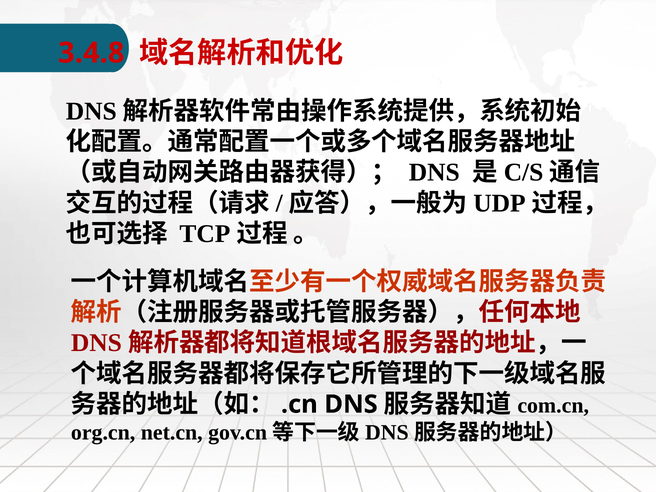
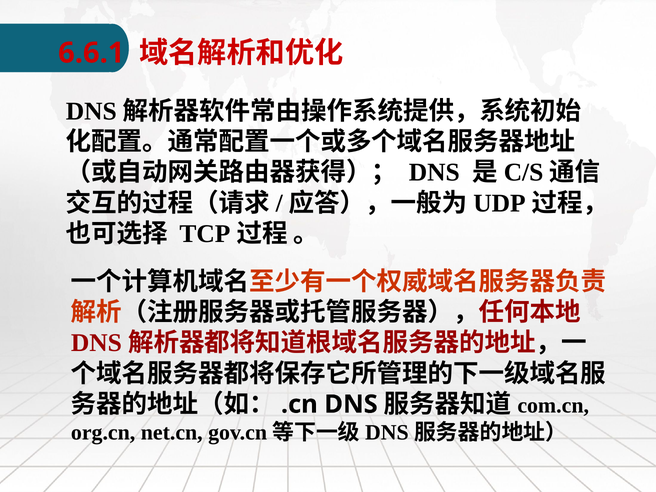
3.4.8: 3.4.8 -> 6.6.1
